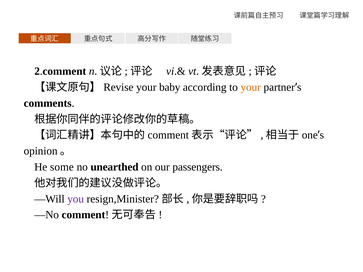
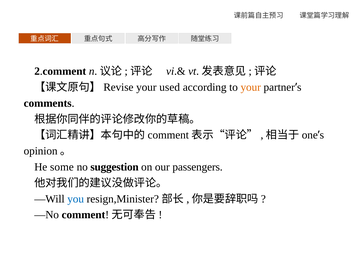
baby: baby -> used
unearthed: unearthed -> suggestion
you colour: purple -> blue
